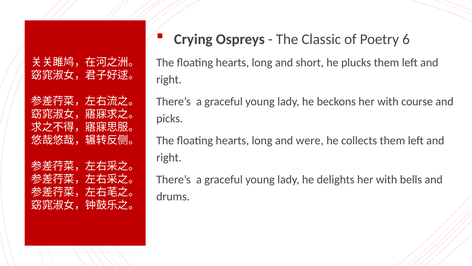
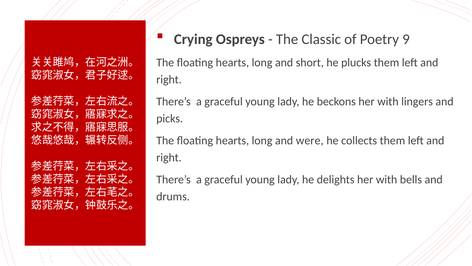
6: 6 -> 9
course: course -> lingers
